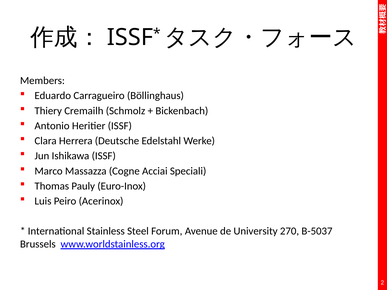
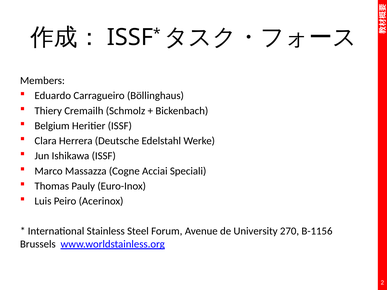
Antonio: Antonio -> Belgium
B-5037: B-5037 -> B-1156
